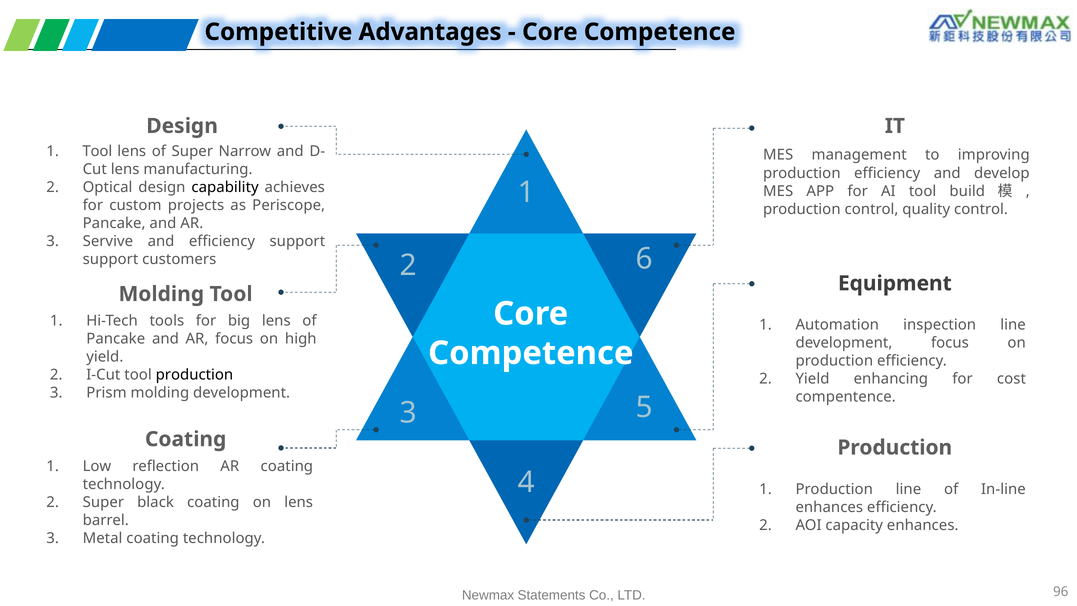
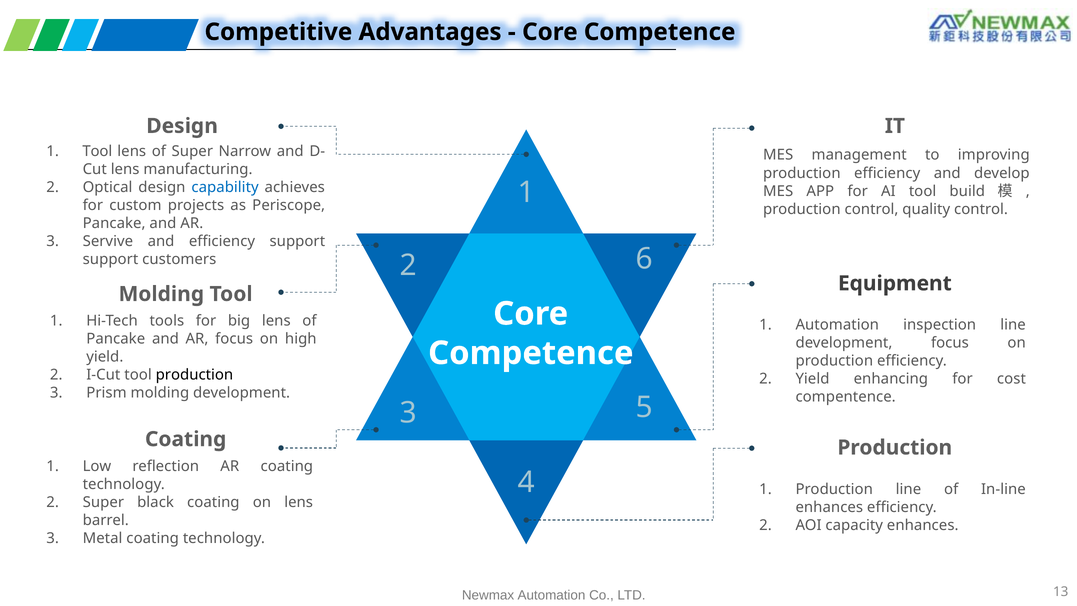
capability colour: black -> blue
Statements at (551, 595): Statements -> Automation
96: 96 -> 13
